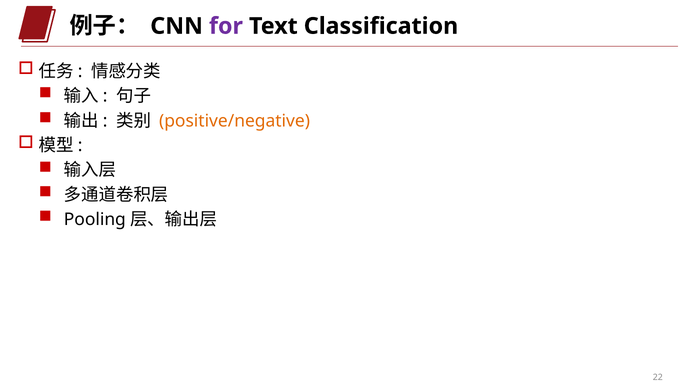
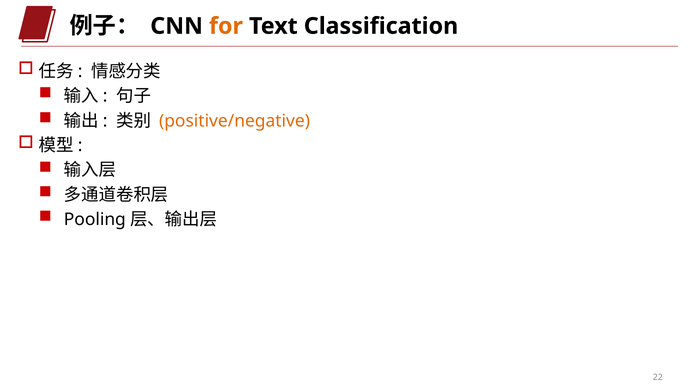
for colour: purple -> orange
